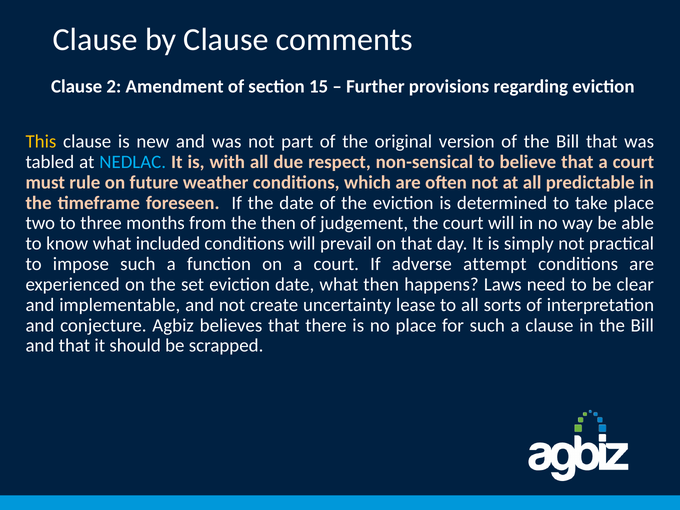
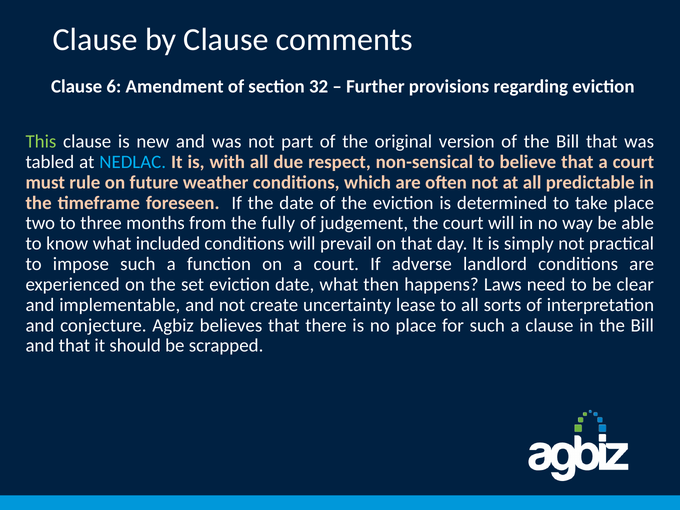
2: 2 -> 6
15: 15 -> 32
This colour: yellow -> light green
the then: then -> fully
attempt: attempt -> landlord
